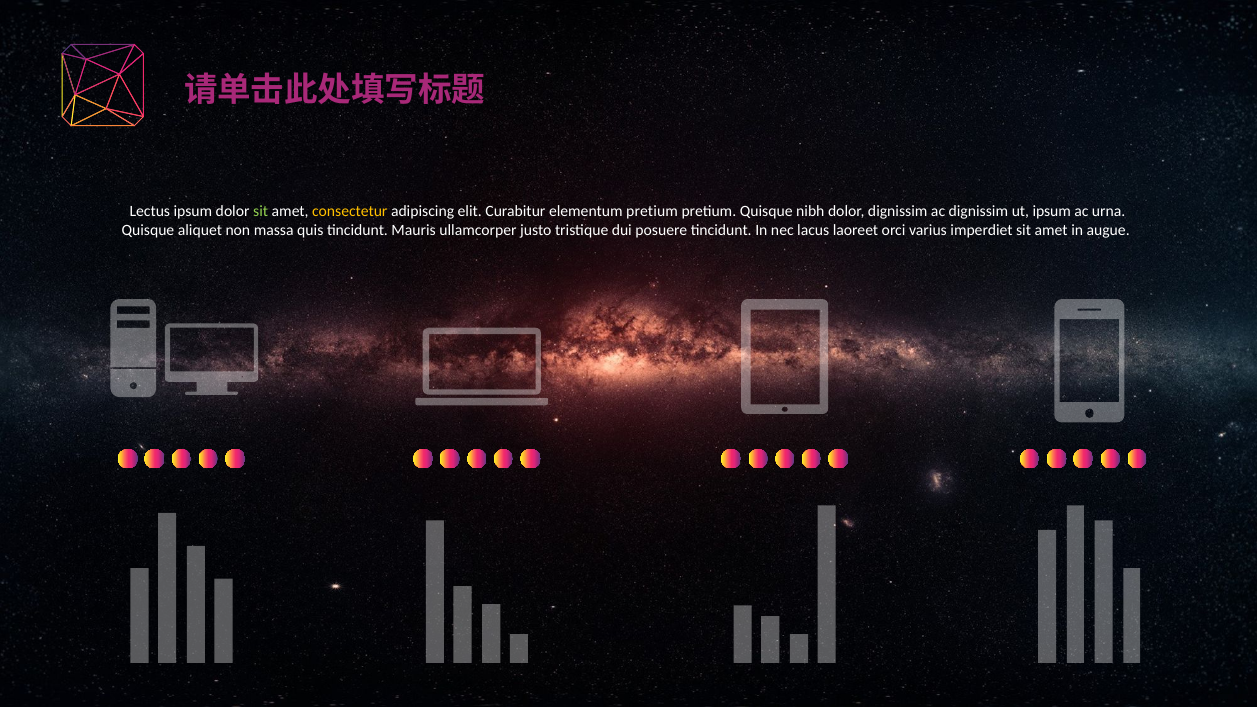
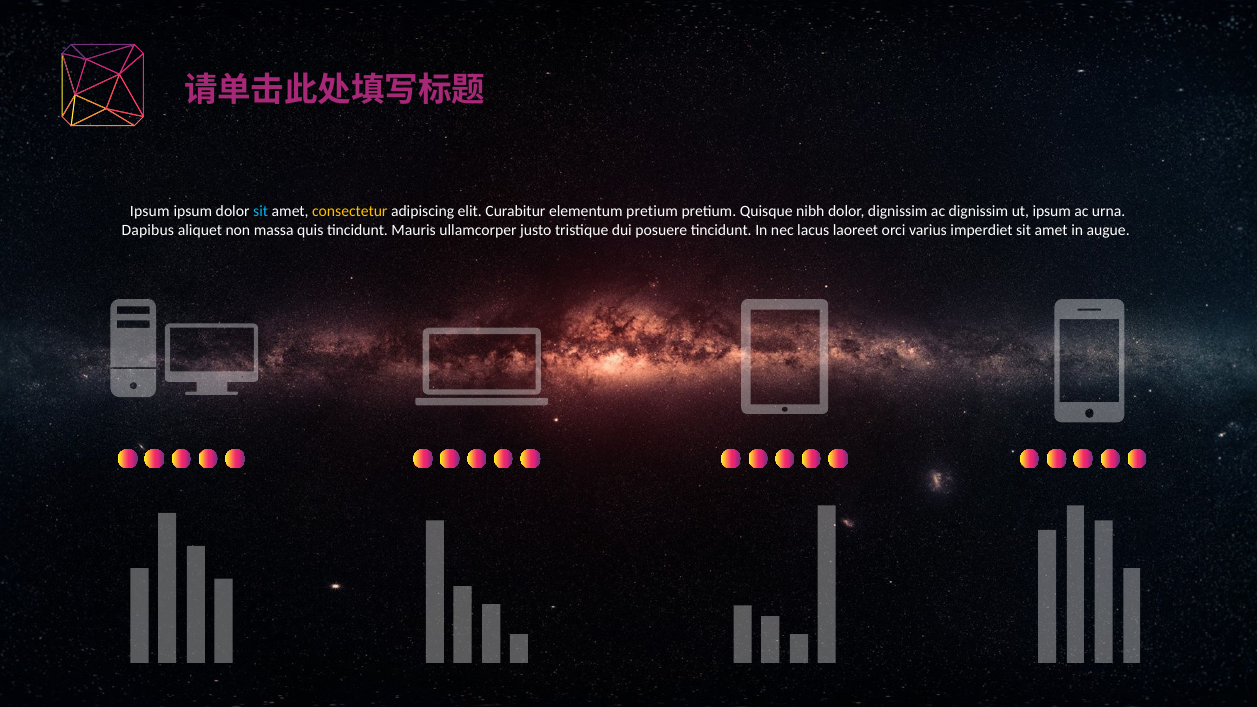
Lectus at (150, 212): Lectus -> Ipsum
sit at (261, 212) colour: light green -> light blue
Quisque at (148, 231): Quisque -> Dapibus
